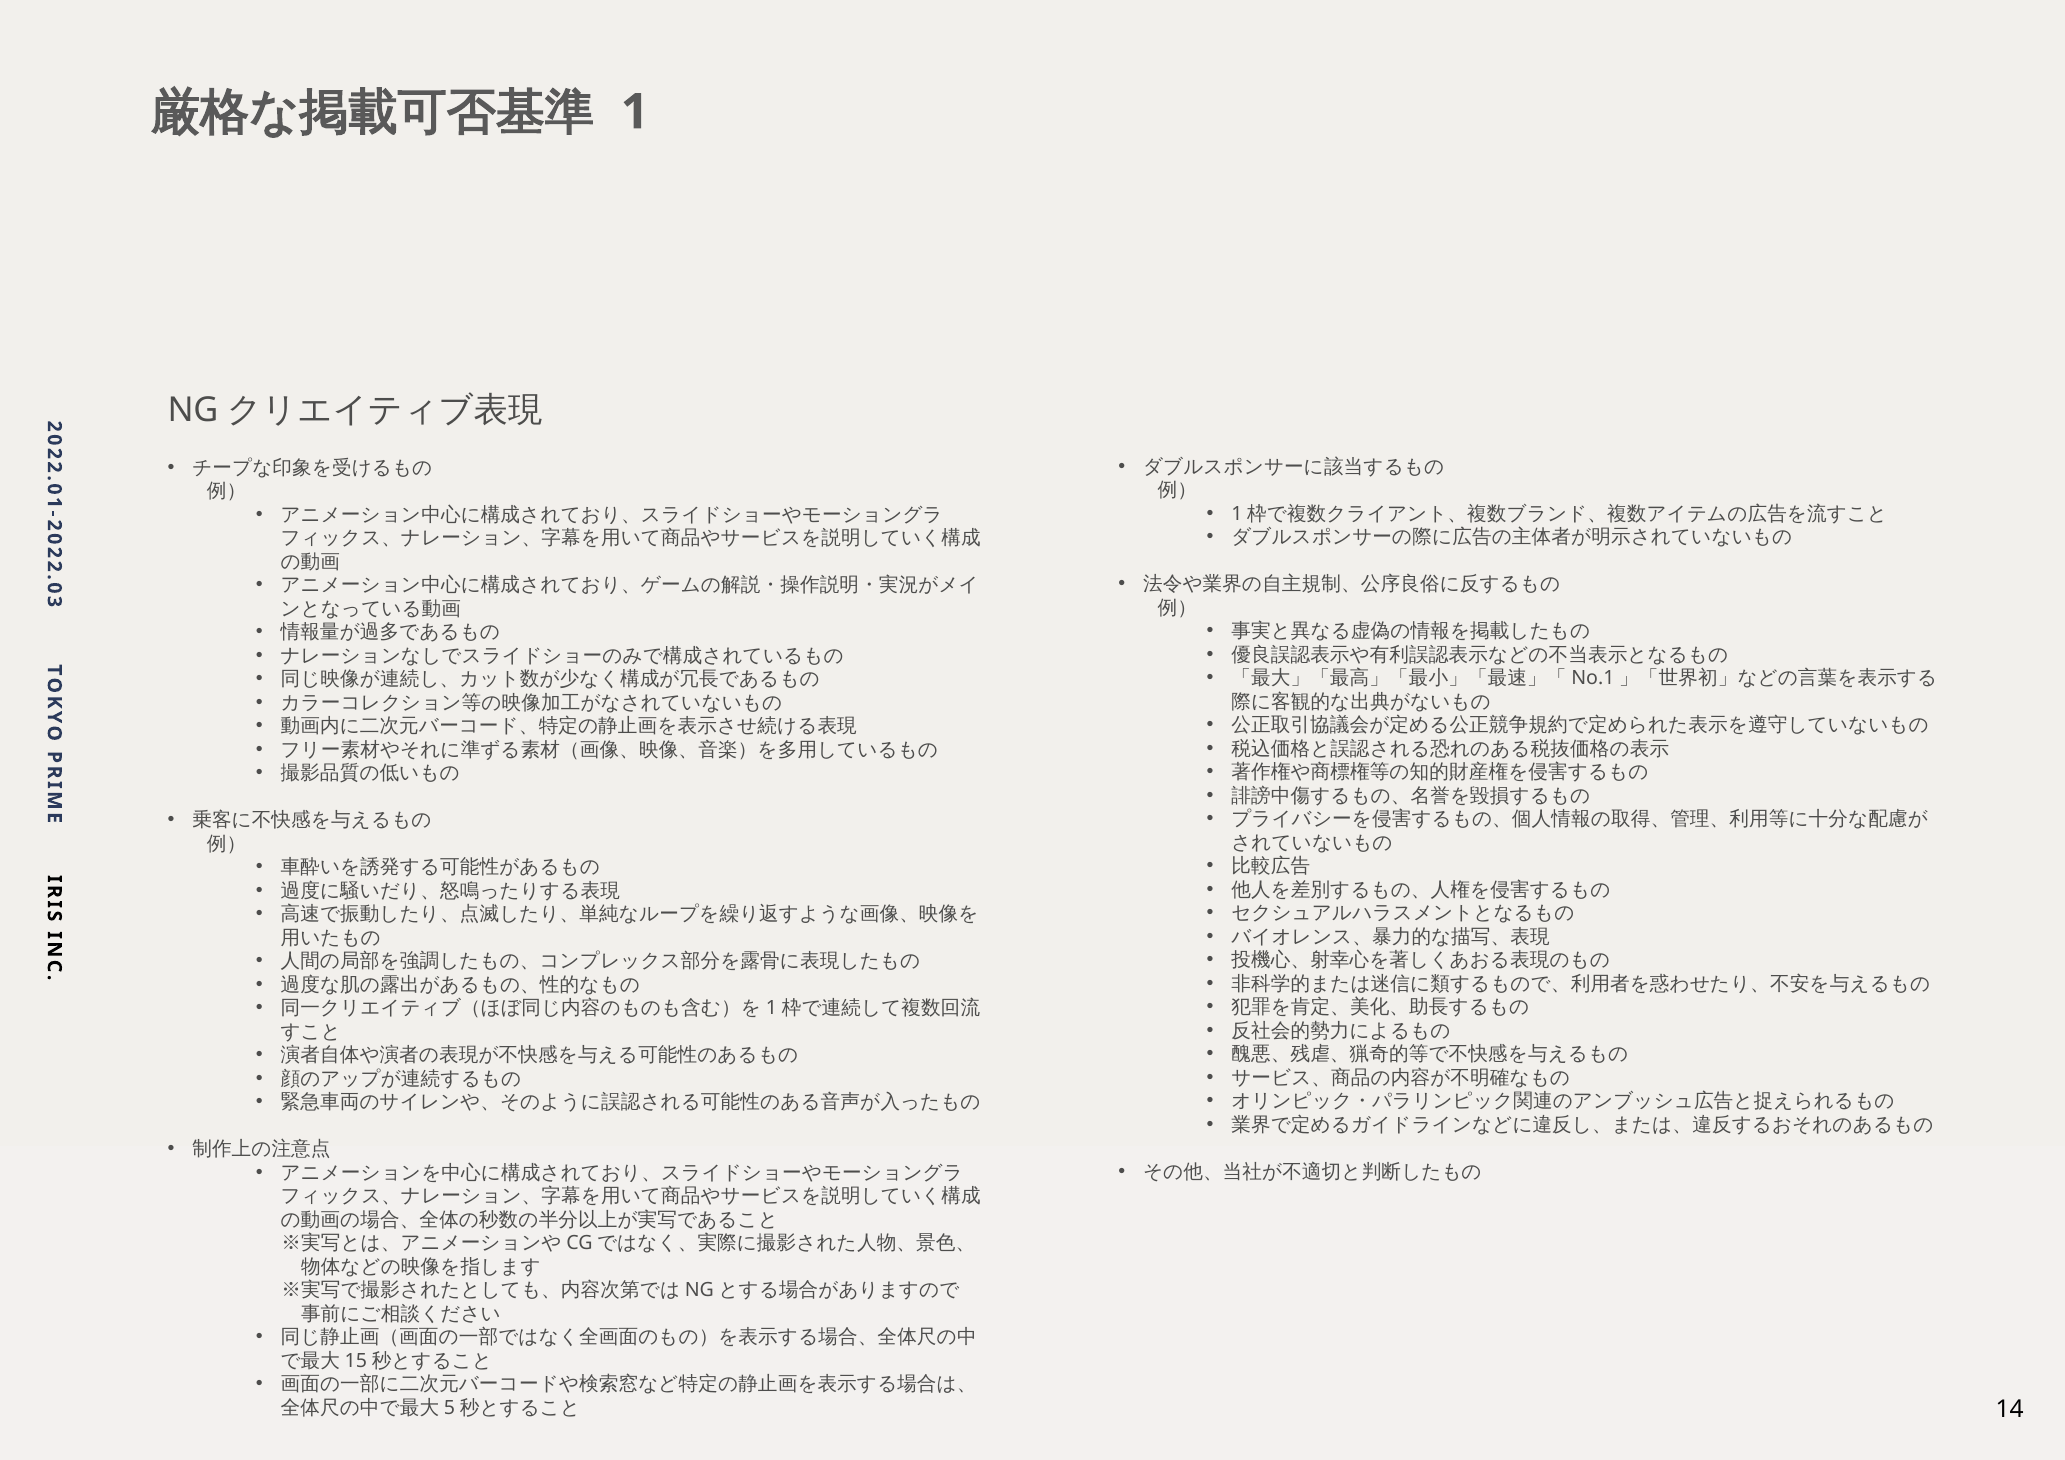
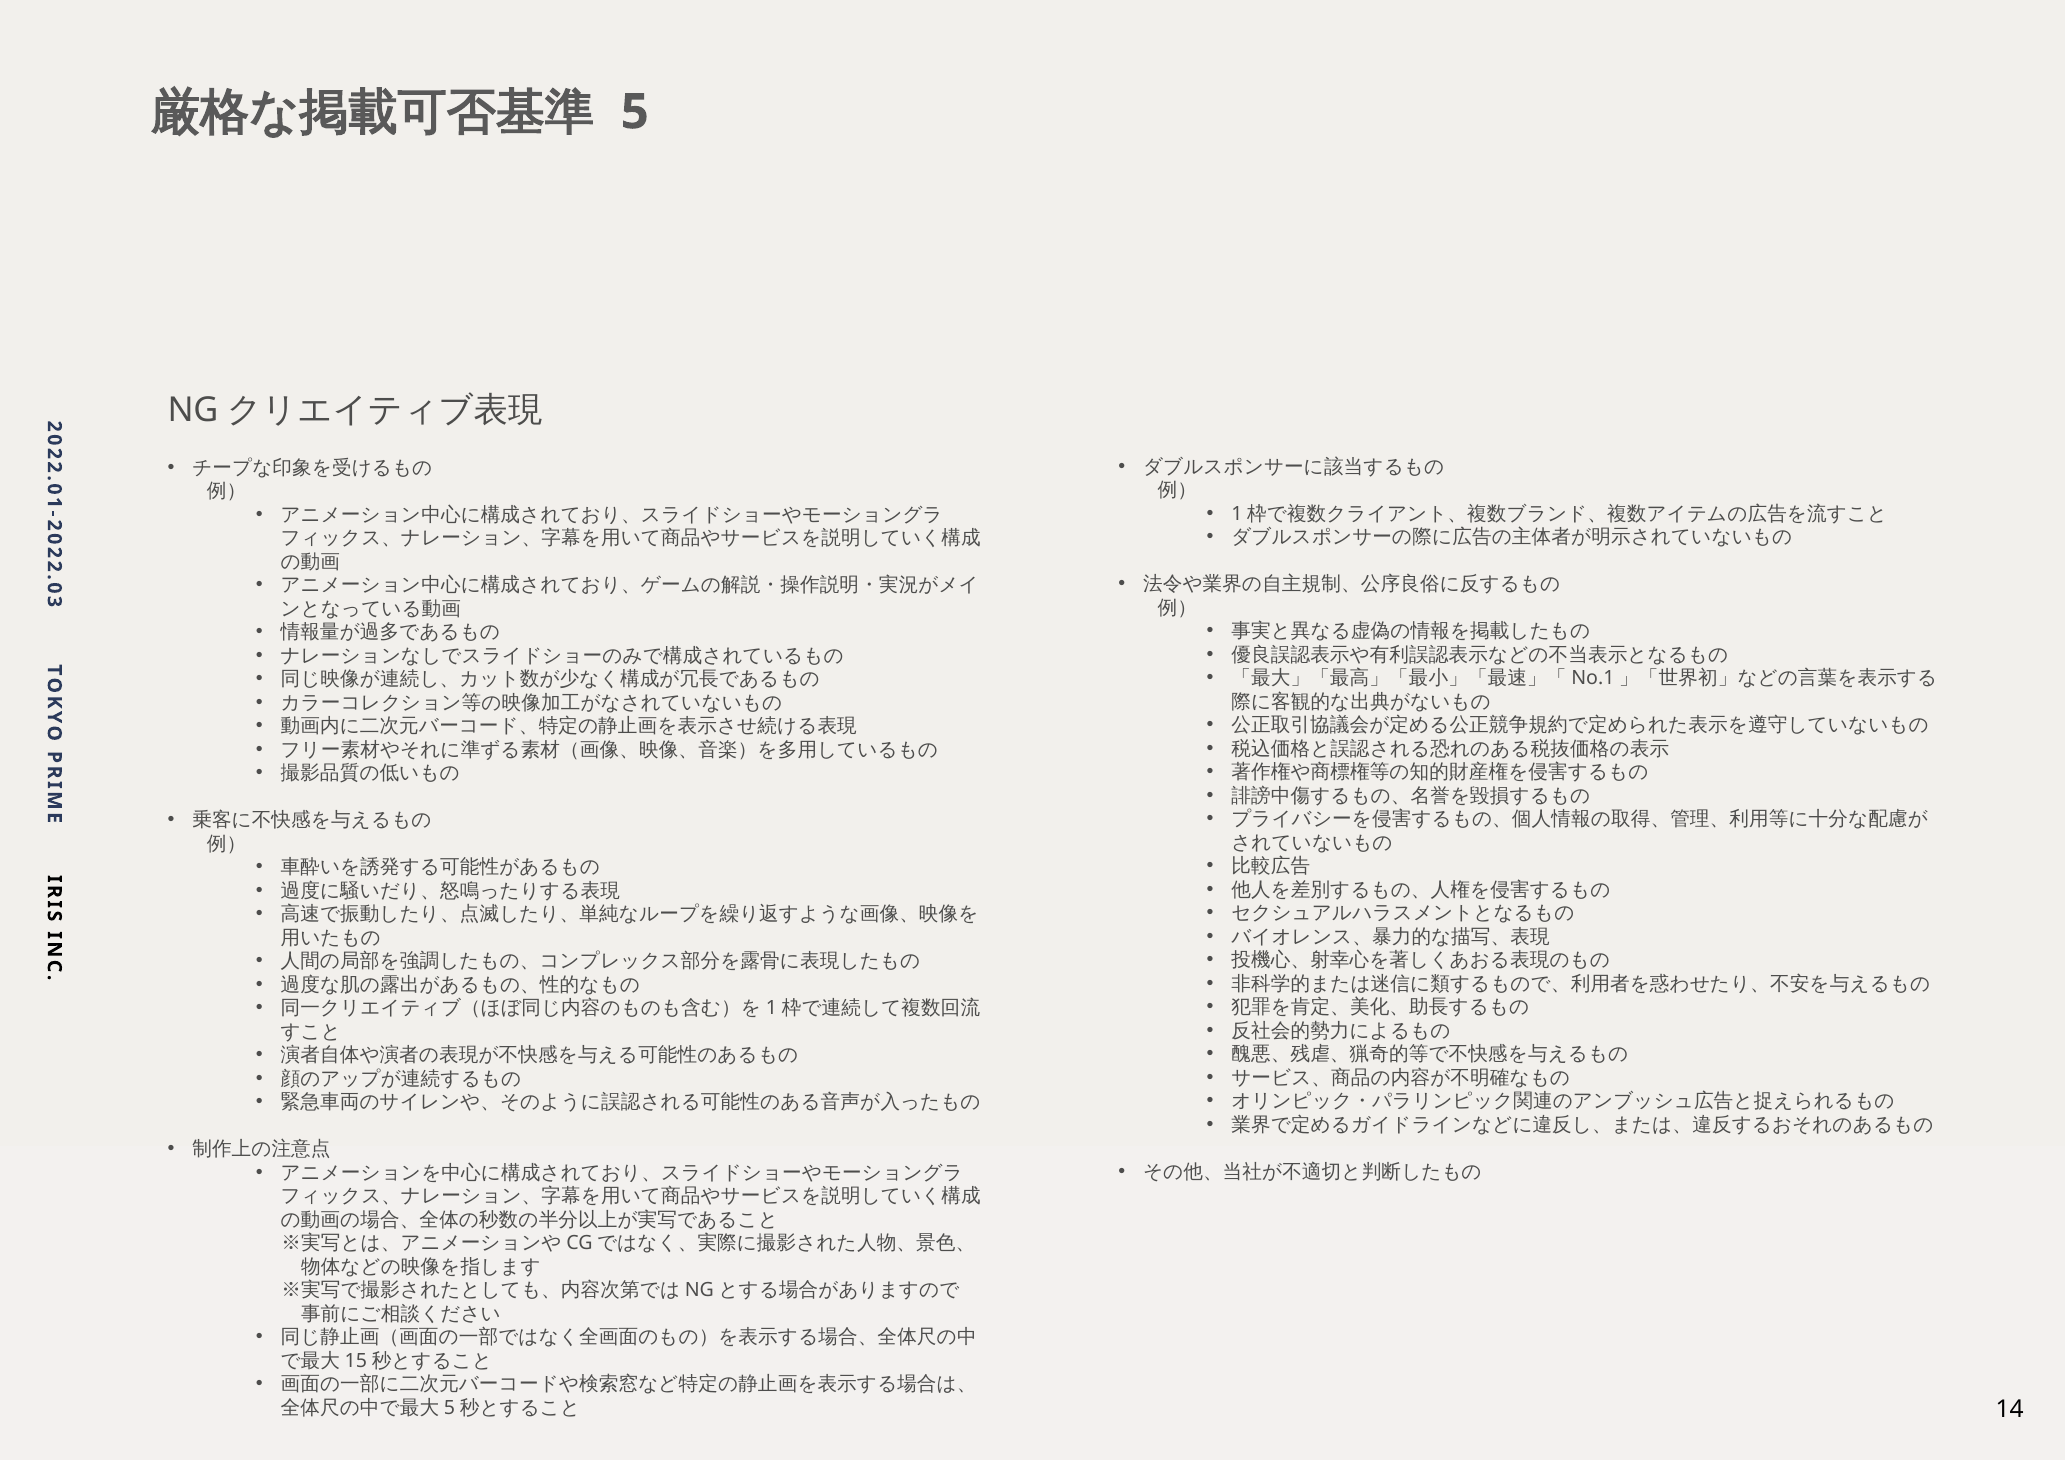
1 at (635, 112): 1 -> 5
